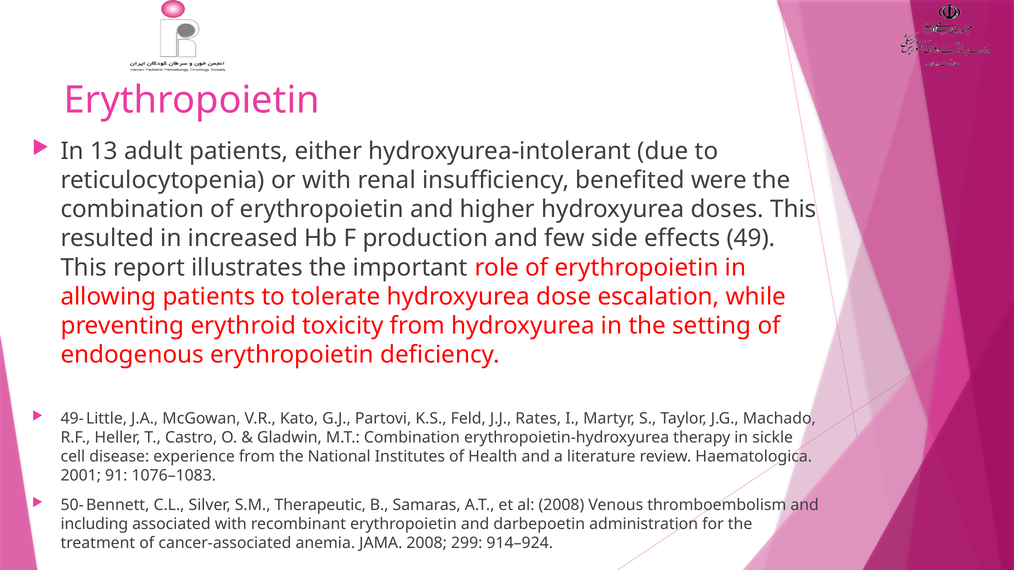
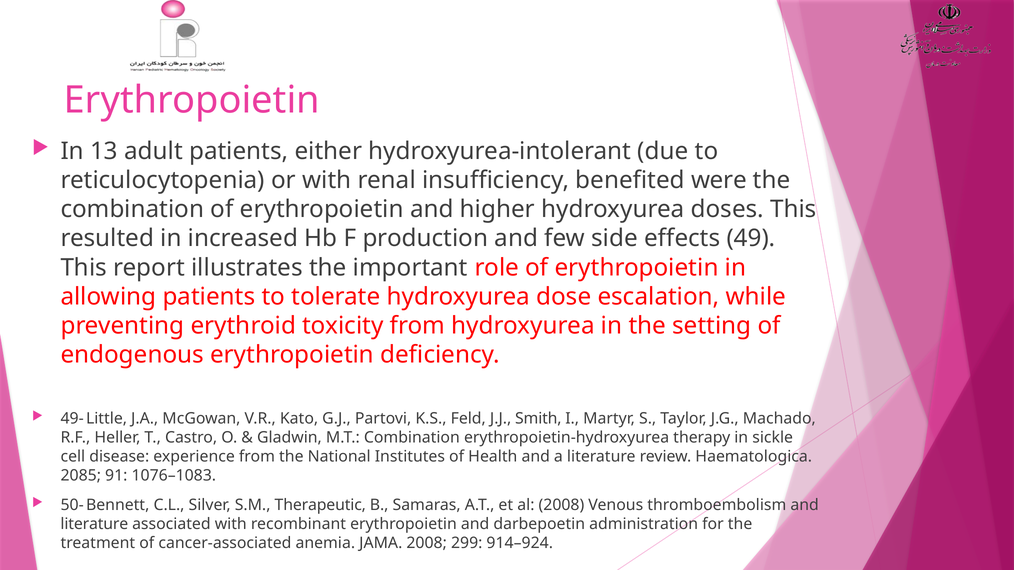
Rates: Rates -> Smith
2001: 2001 -> 2085
including at (94, 524): including -> literature
